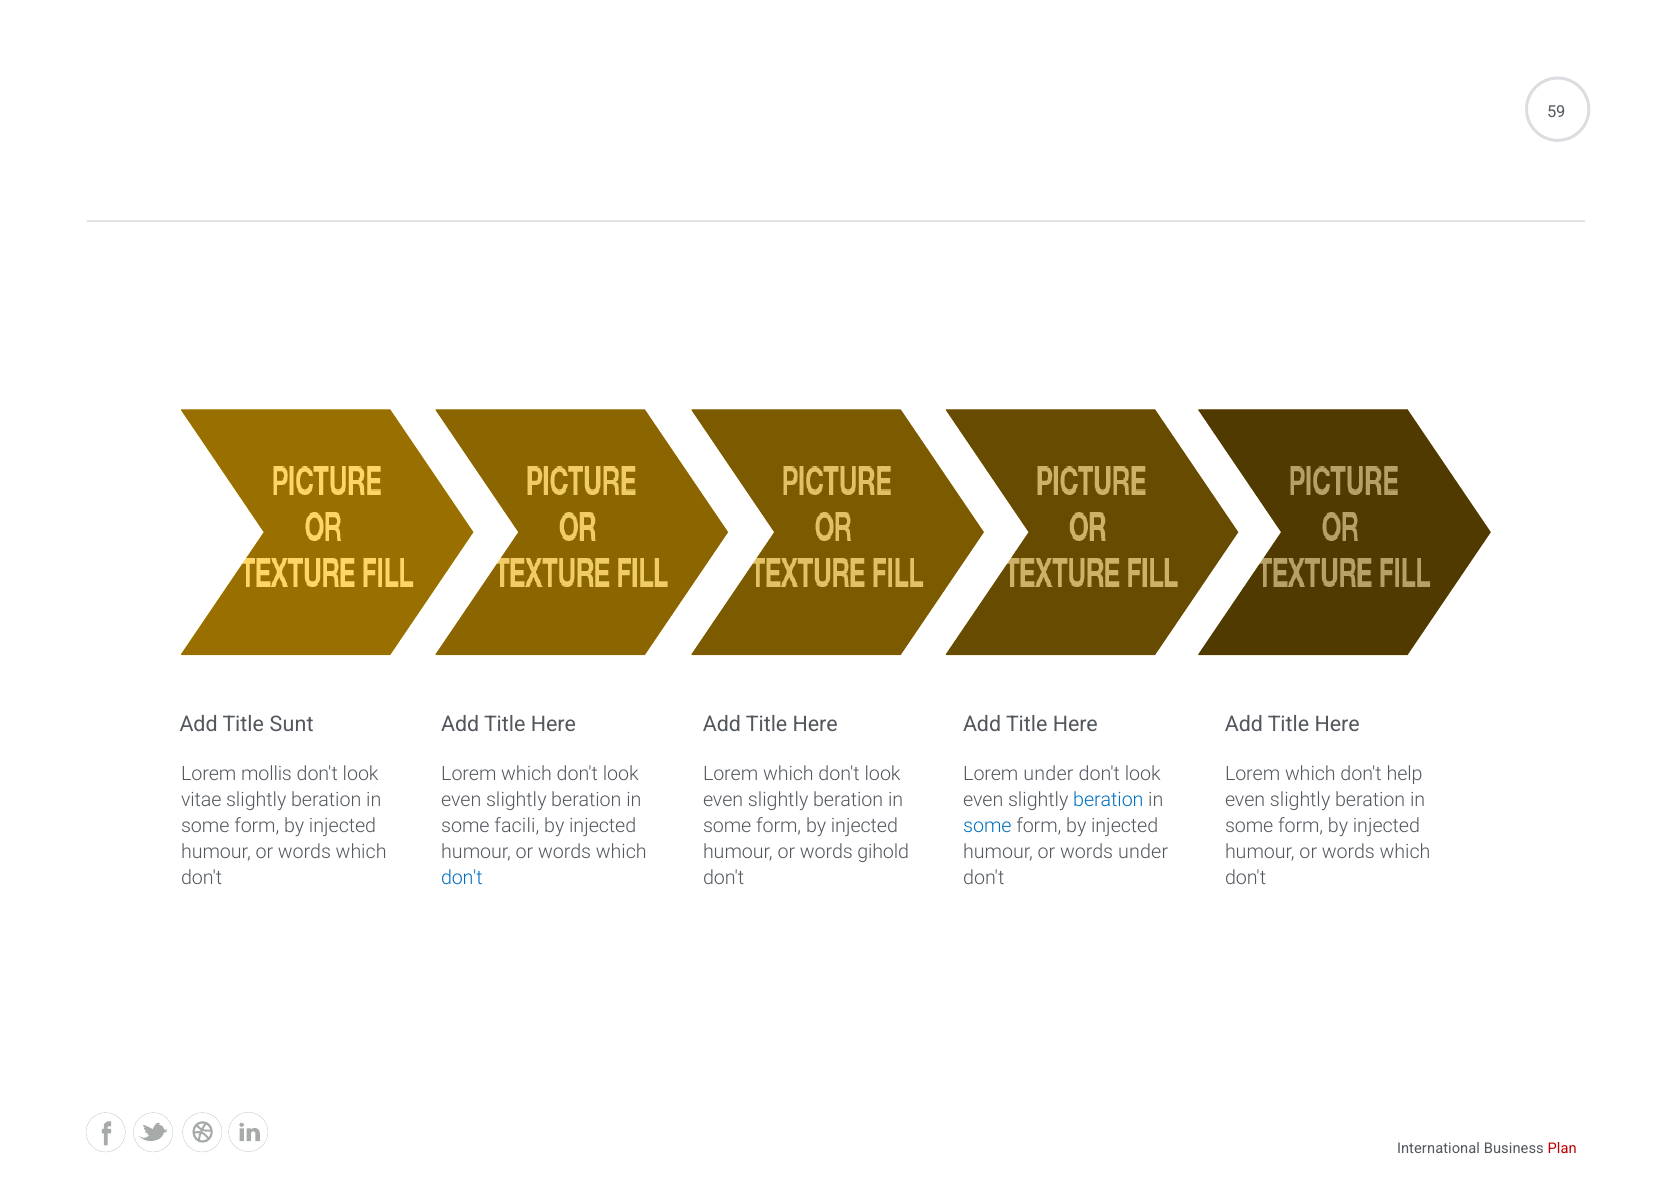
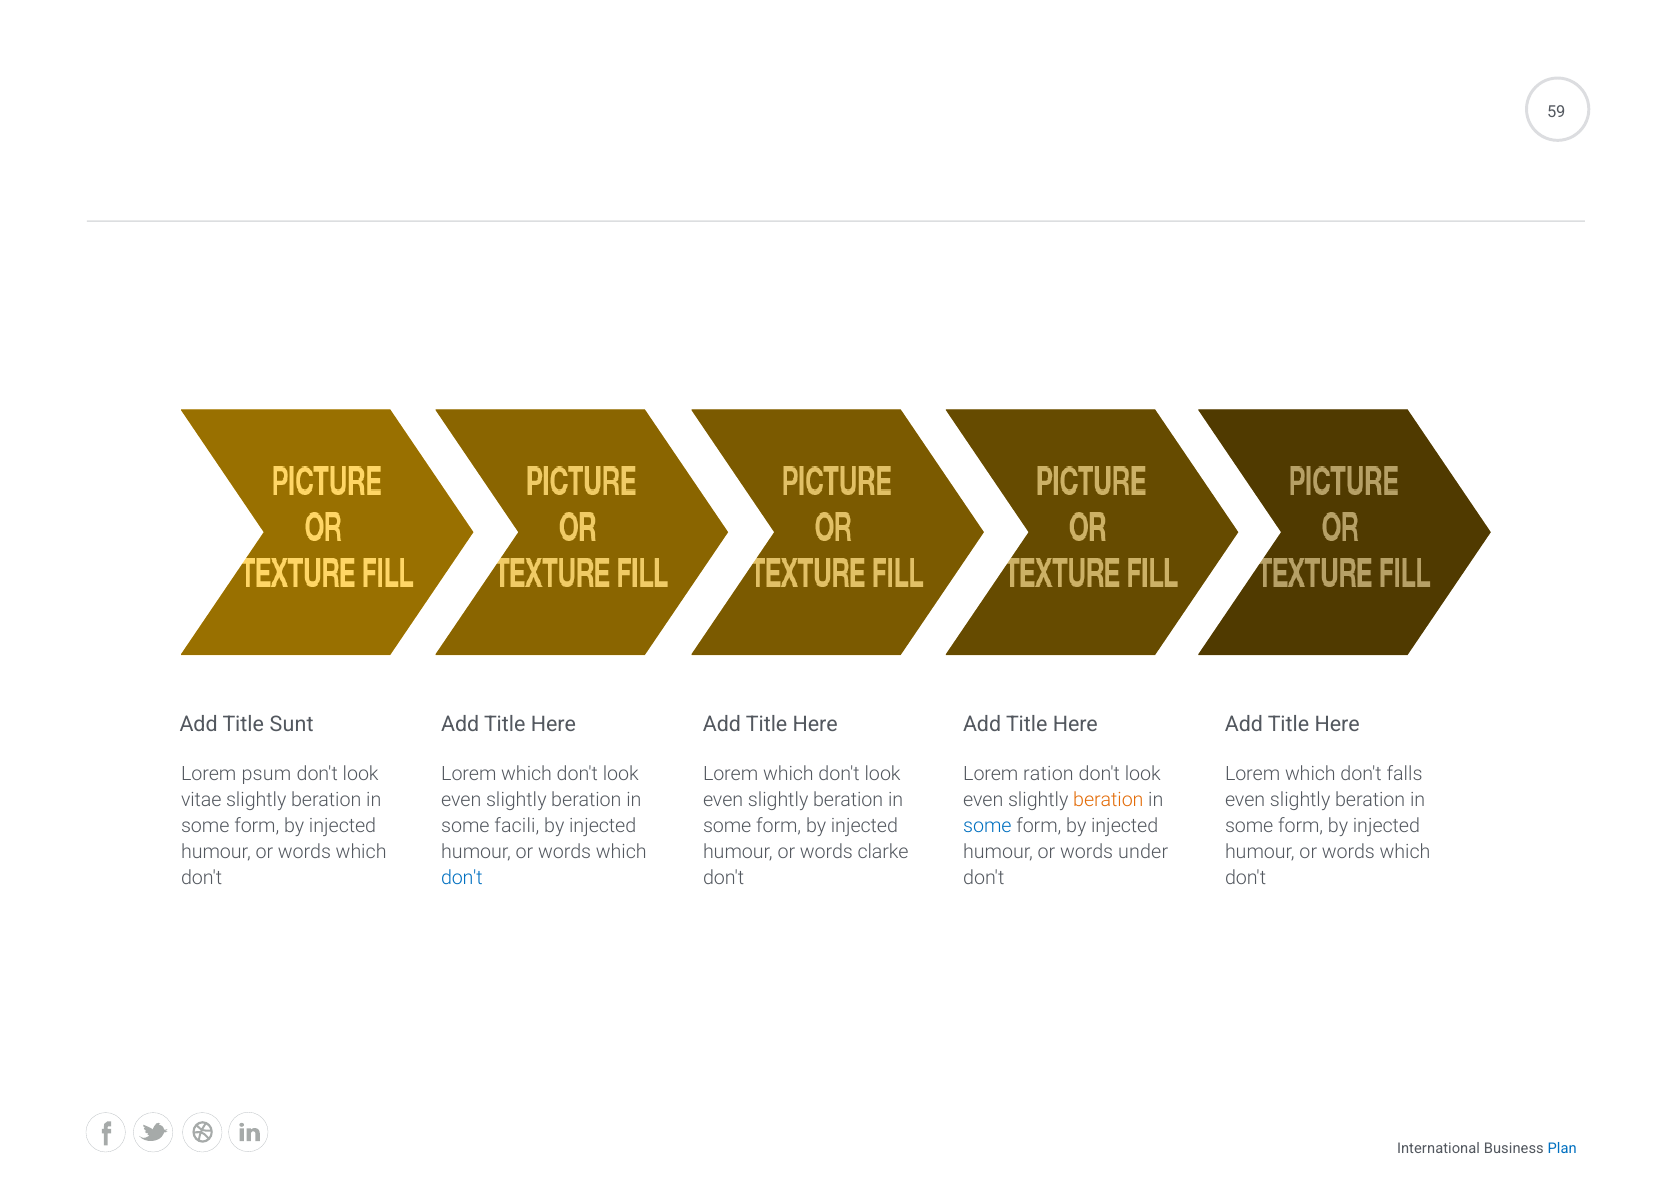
mollis: mollis -> psum
Lorem under: under -> ration
help: help -> falls
beration at (1108, 800) colour: blue -> orange
gihold: gihold -> clarke
Plan colour: red -> blue
